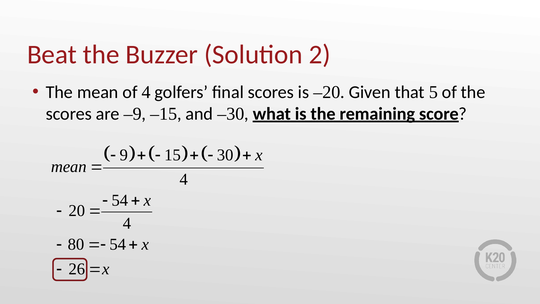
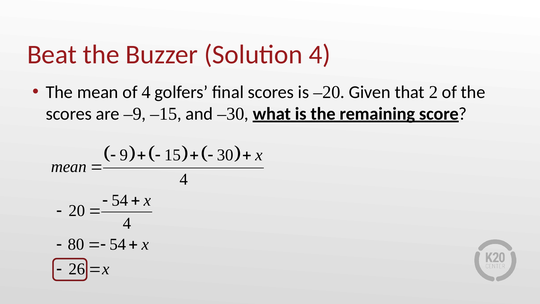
Solution 2: 2 -> 4
5: 5 -> 2
